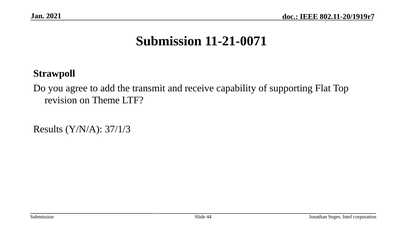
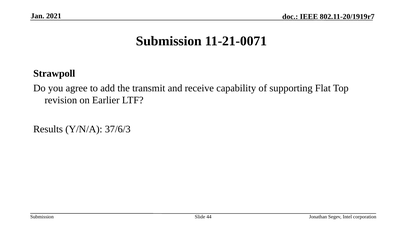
Theme: Theme -> Earlier
37/1/3: 37/1/3 -> 37/6/3
